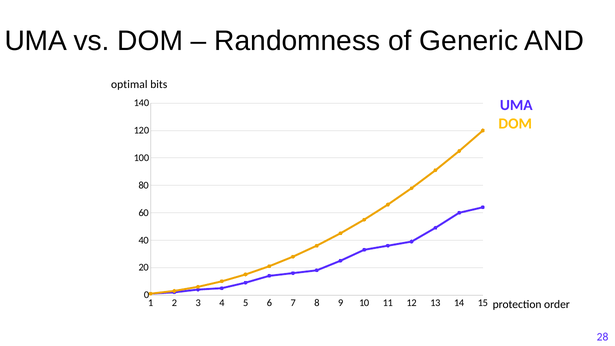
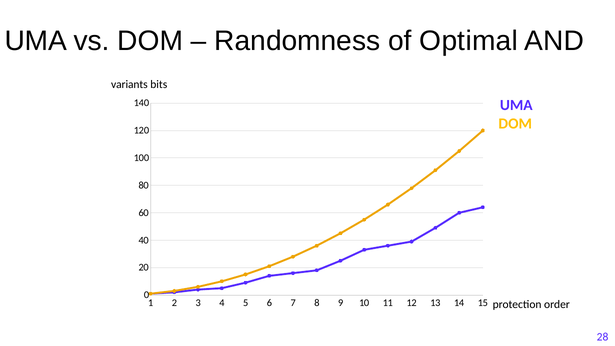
Generic: Generic -> Optimal
optimal: optimal -> variants
